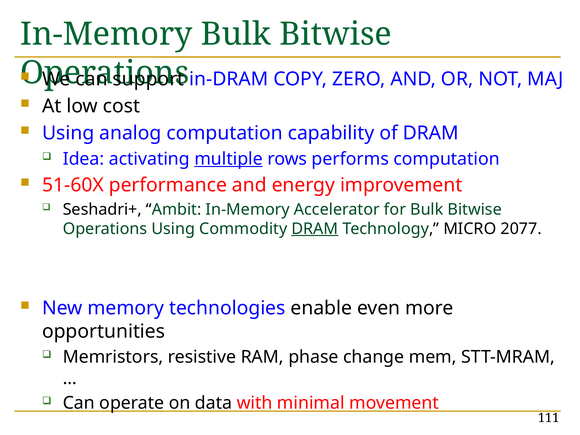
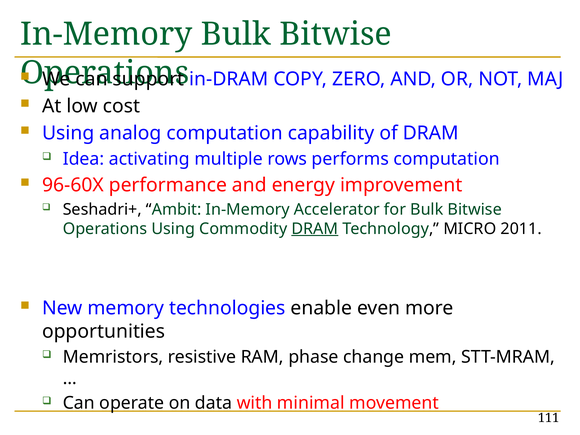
multiple underline: present -> none
51-60X: 51-60X -> 96-60X
2077: 2077 -> 2011
